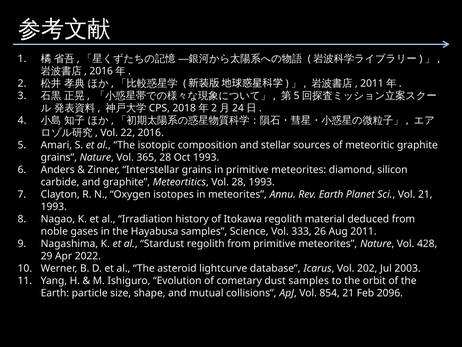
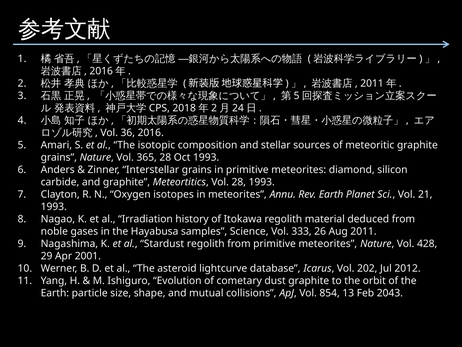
22: 22 -> 36
2022: 2022 -> 2001
2003: 2003 -> 2012
dust samples: samples -> graphite
854 21: 21 -> 13
2096: 2096 -> 2043
